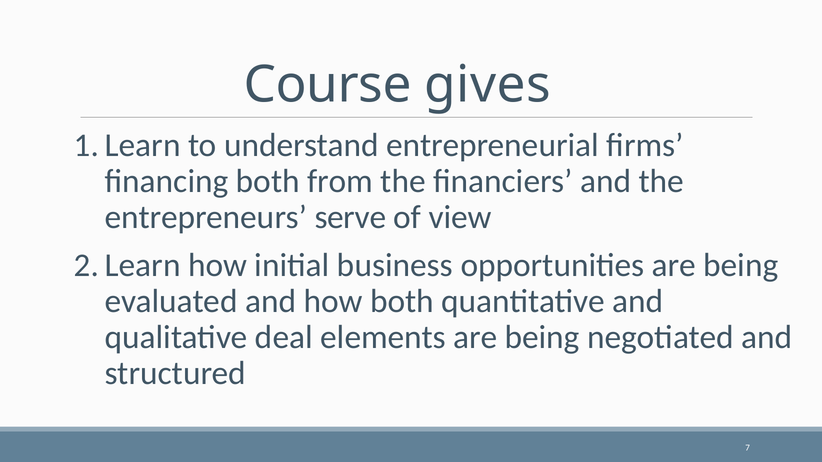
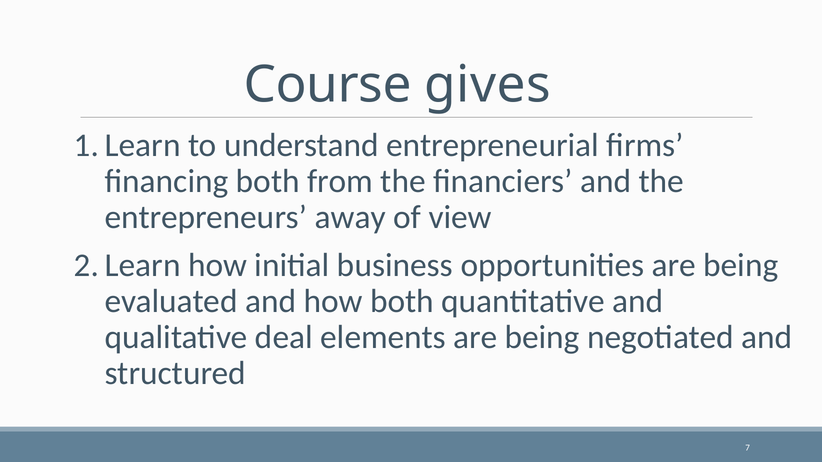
serve: serve -> away
